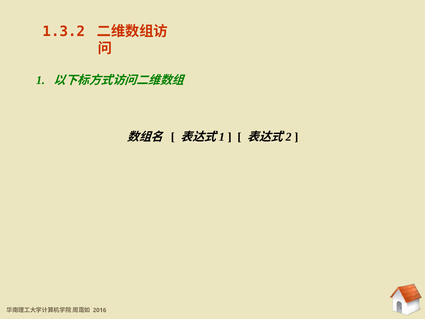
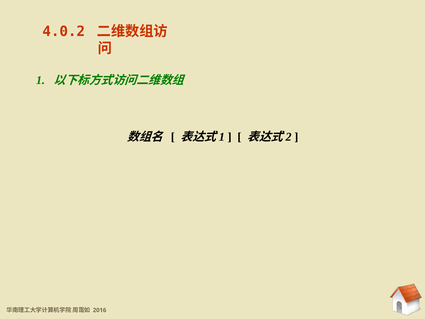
1.3.2: 1.3.2 -> 4.0.2
